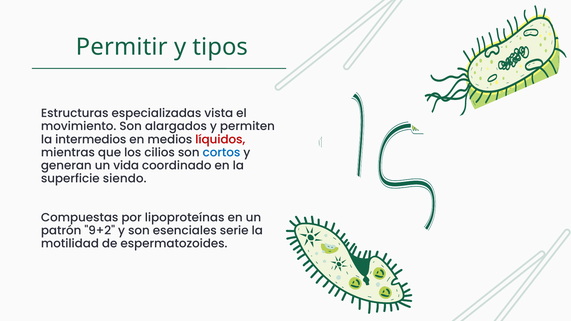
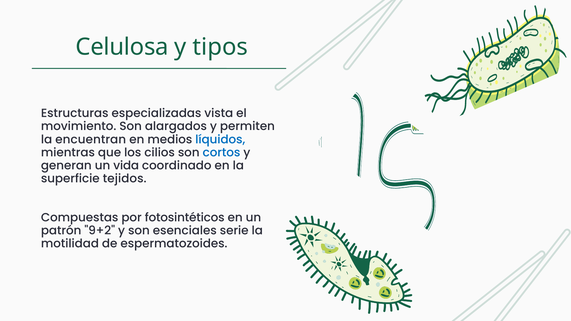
Permitir: Permitir -> Celulosa
intermedios: intermedios -> encuentran
líquidos colour: red -> blue
siendo: siendo -> tejidos
lipoproteínas: lipoproteínas -> fotosintéticos
